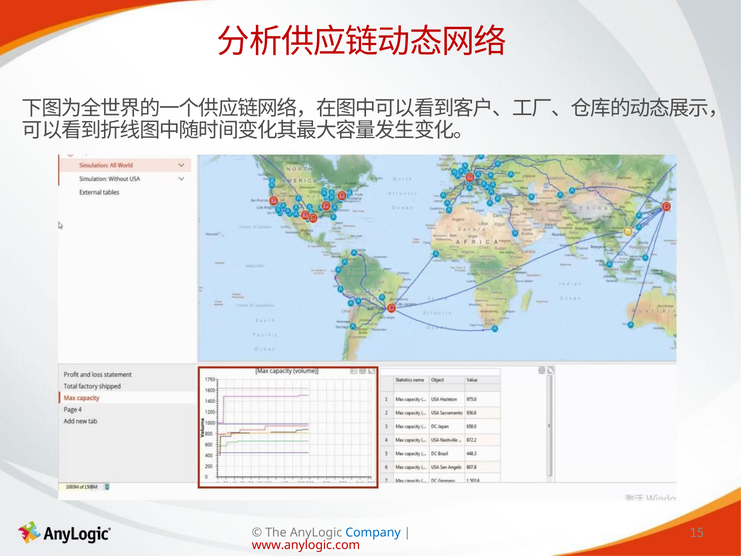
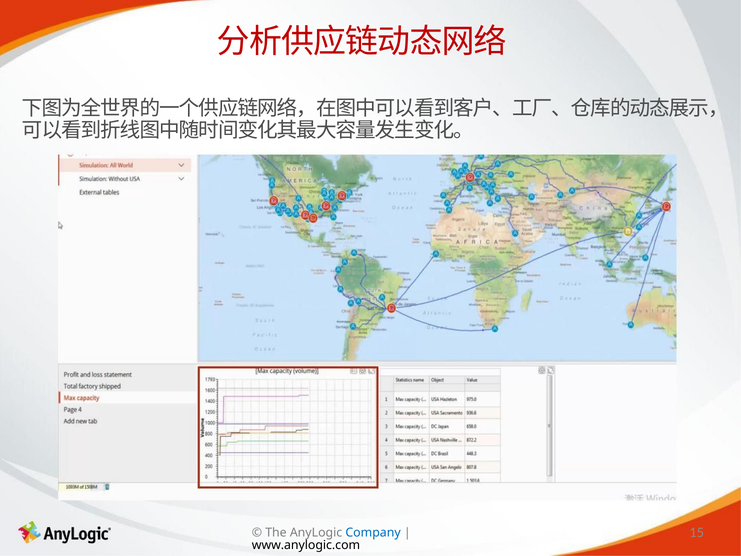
www.anylogic.com colour: red -> black
